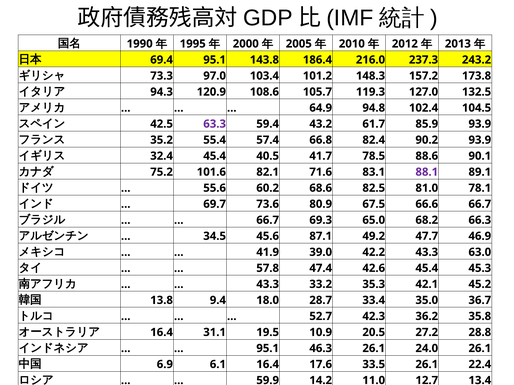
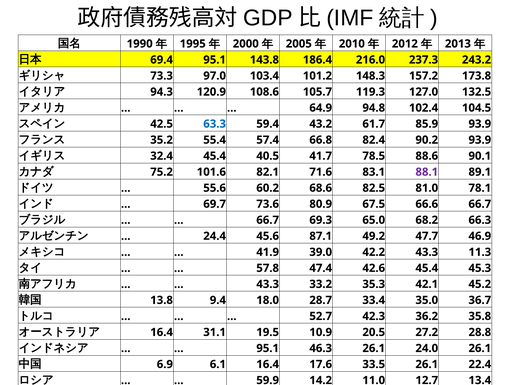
63.3 colour: purple -> blue
34.5: 34.5 -> 24.4
63.0: 63.0 -> 11.3
